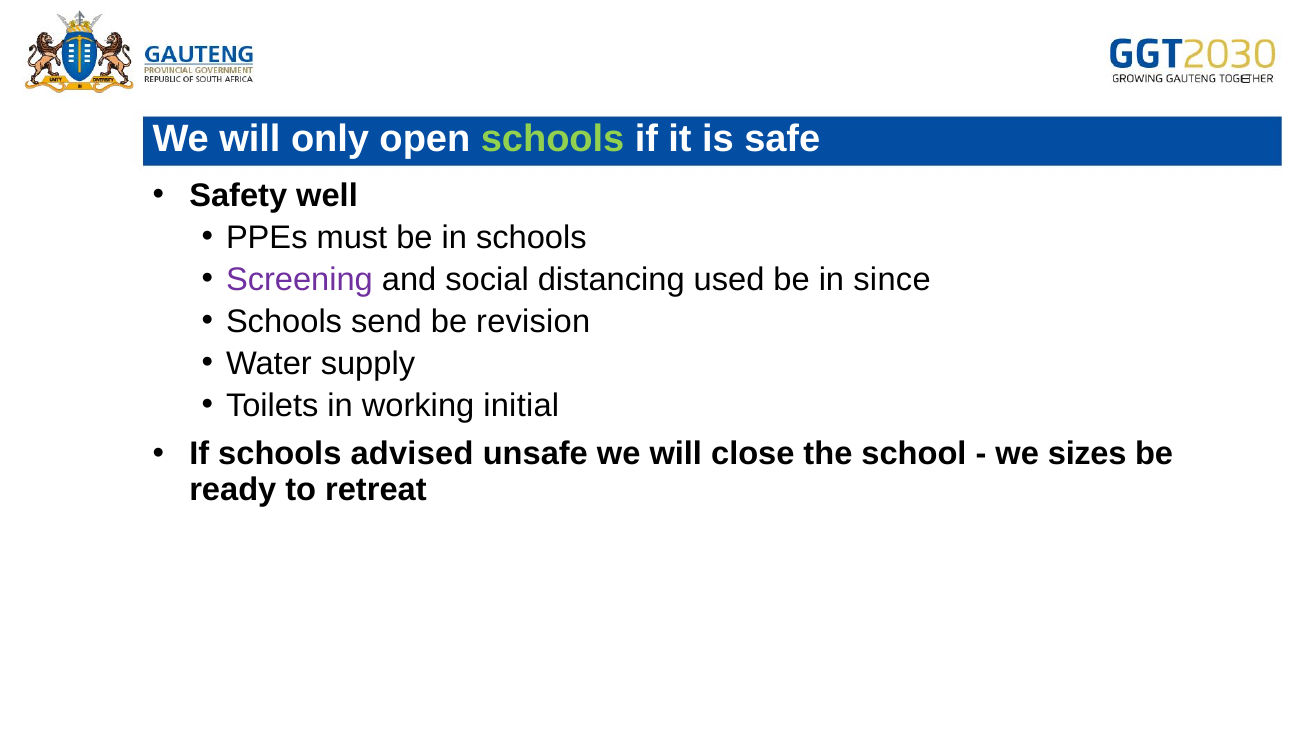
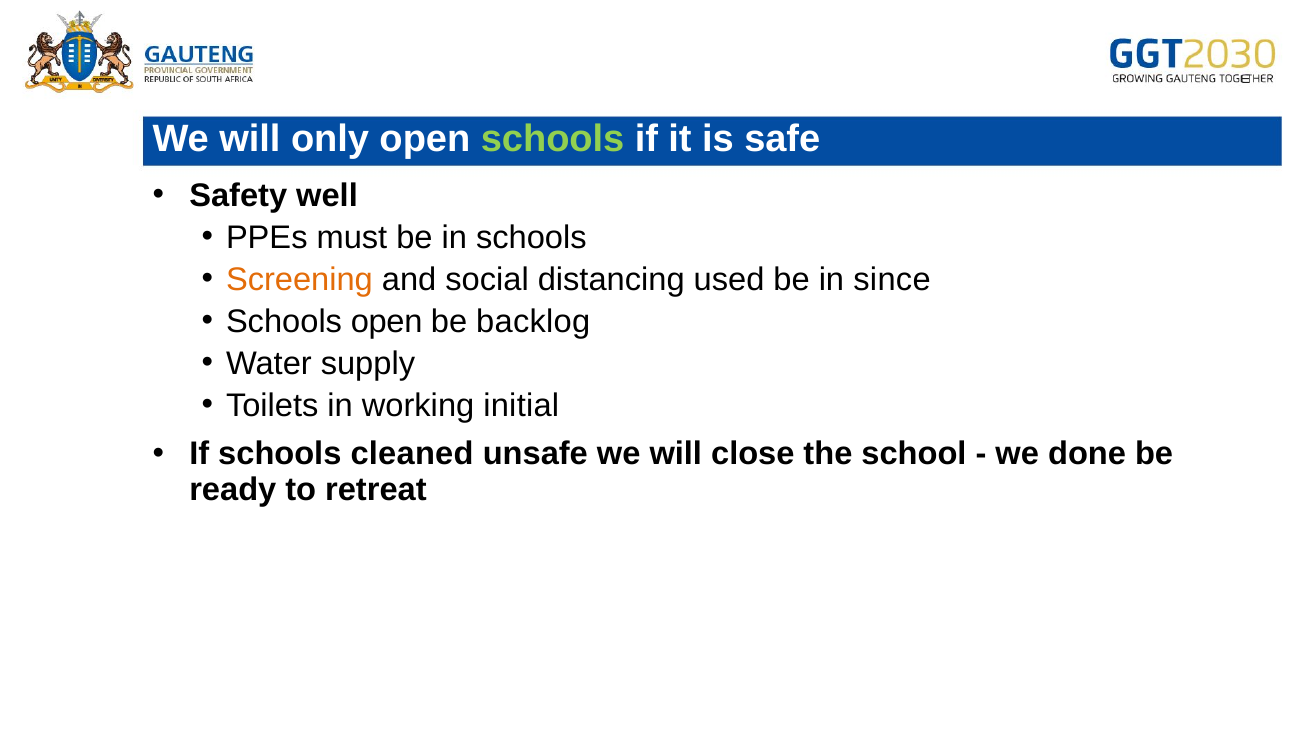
Screening colour: purple -> orange
Schools send: send -> open
revision: revision -> backlog
advised: advised -> cleaned
sizes: sizes -> done
